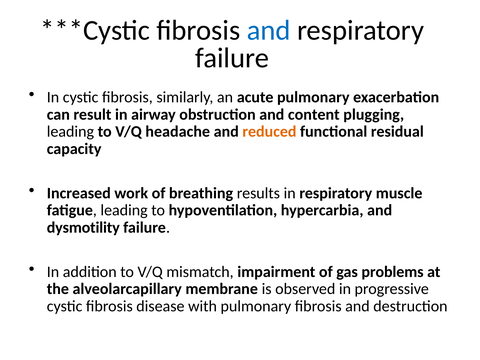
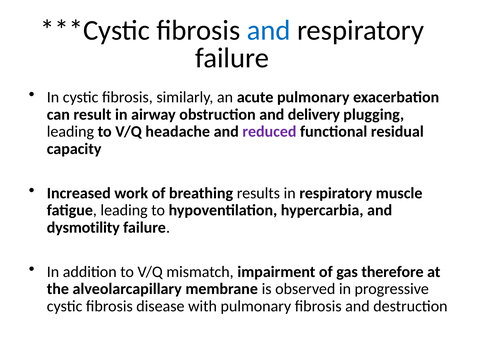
content: content -> delivery
reduced colour: orange -> purple
problems: problems -> therefore
